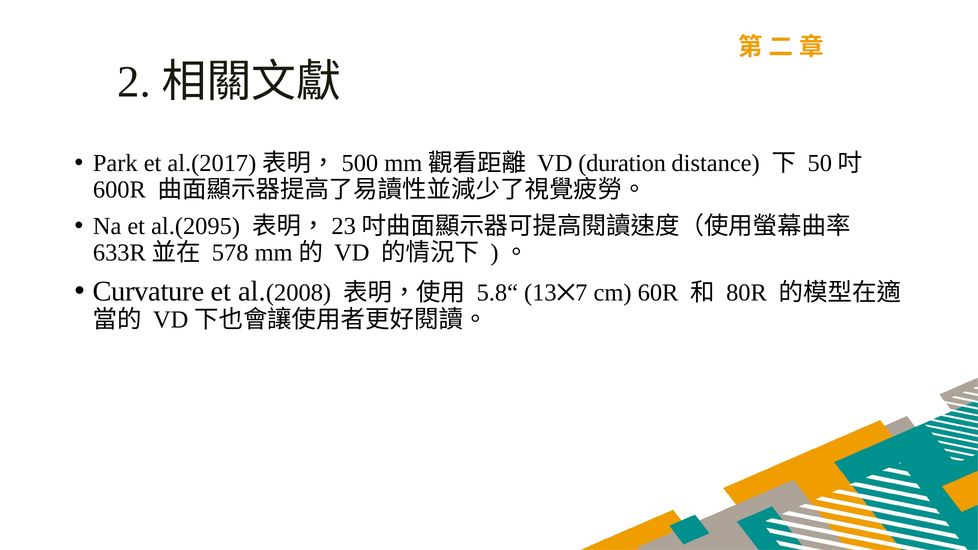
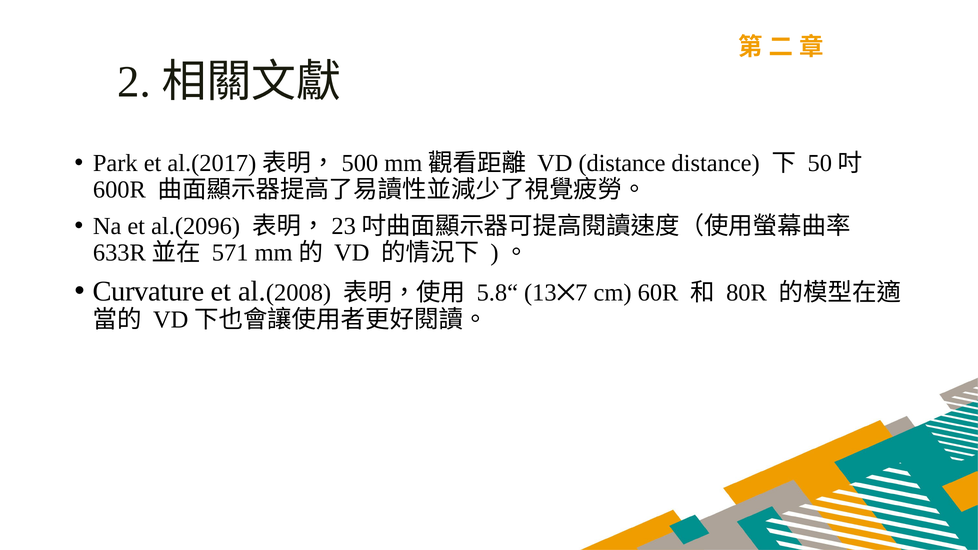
VD duration: duration -> distance
al.(2095: al.(2095 -> al.(2096
578: 578 -> 571
